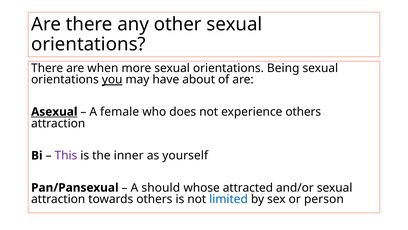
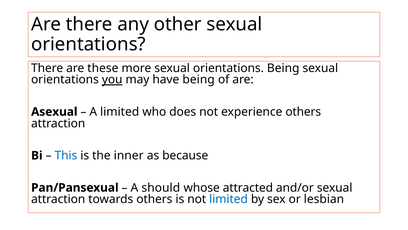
when: when -> these
have about: about -> being
Asexual underline: present -> none
A female: female -> limited
This colour: purple -> blue
yourself: yourself -> because
person: person -> lesbian
